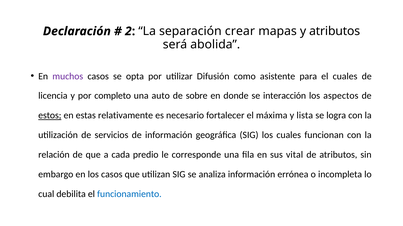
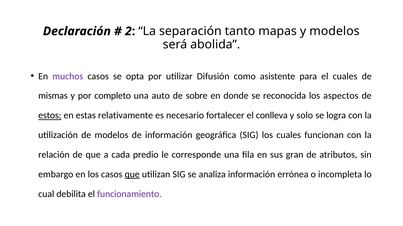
crear: crear -> tanto
y atributos: atributos -> modelos
licencia: licencia -> mismas
interacción: interacción -> reconocida
máxima: máxima -> conlleva
lista: lista -> solo
de servicios: servicios -> modelos
vital: vital -> gran
que at (132, 175) underline: none -> present
funcionamiento colour: blue -> purple
